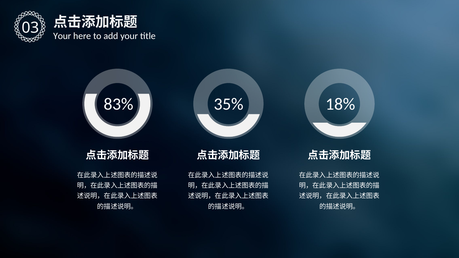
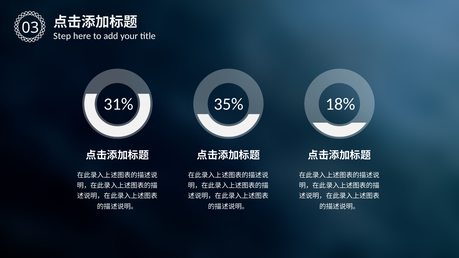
Your at (62, 36): Your -> Step
83%: 83% -> 31%
